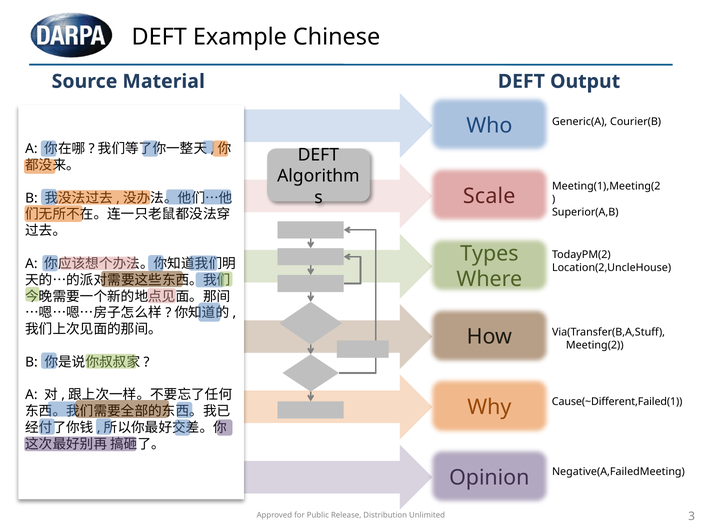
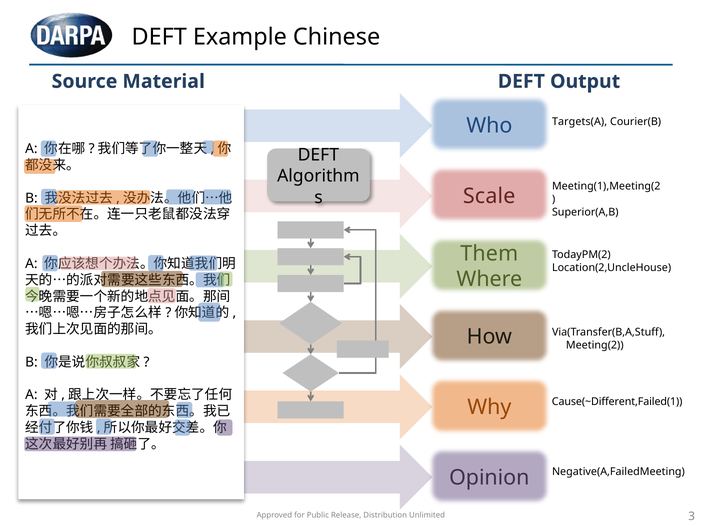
Generic(A: Generic(A -> Targets(A
Types: Types -> Them
